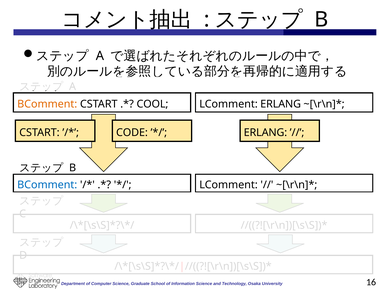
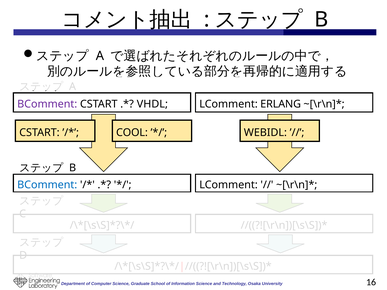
BComment at (47, 104) colour: orange -> purple
COOL: COOL -> VHDL
CODE: CODE -> COOL
ERLANG at (265, 133): ERLANG -> WEBIDL
